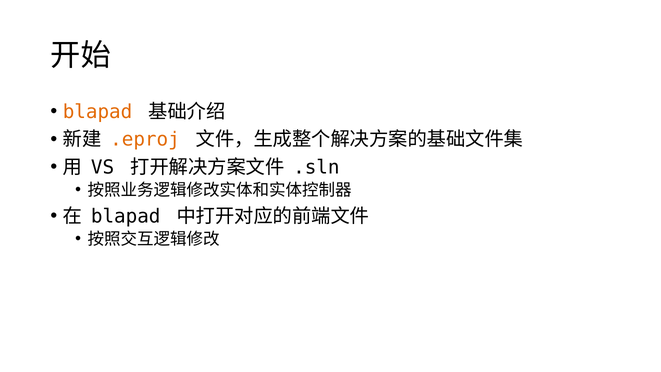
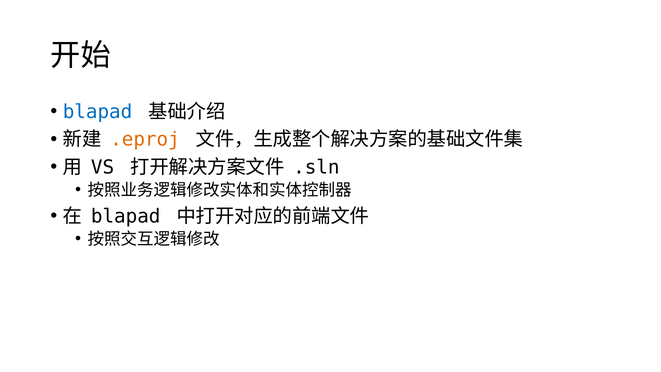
blapad at (98, 112) colour: orange -> blue
